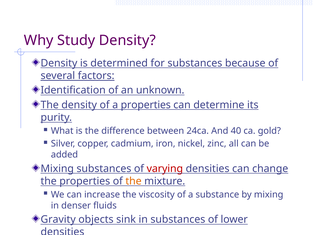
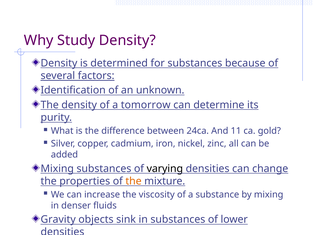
a properties: properties -> tomorrow
40: 40 -> 11
varying colour: red -> black
